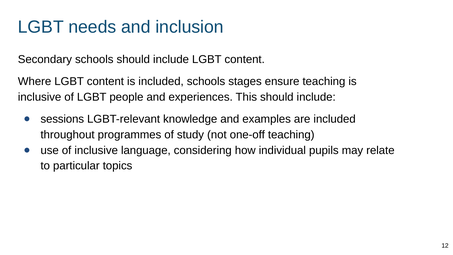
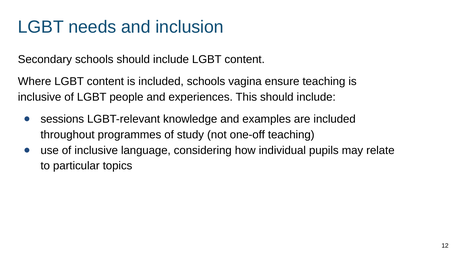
stages: stages -> vagina
